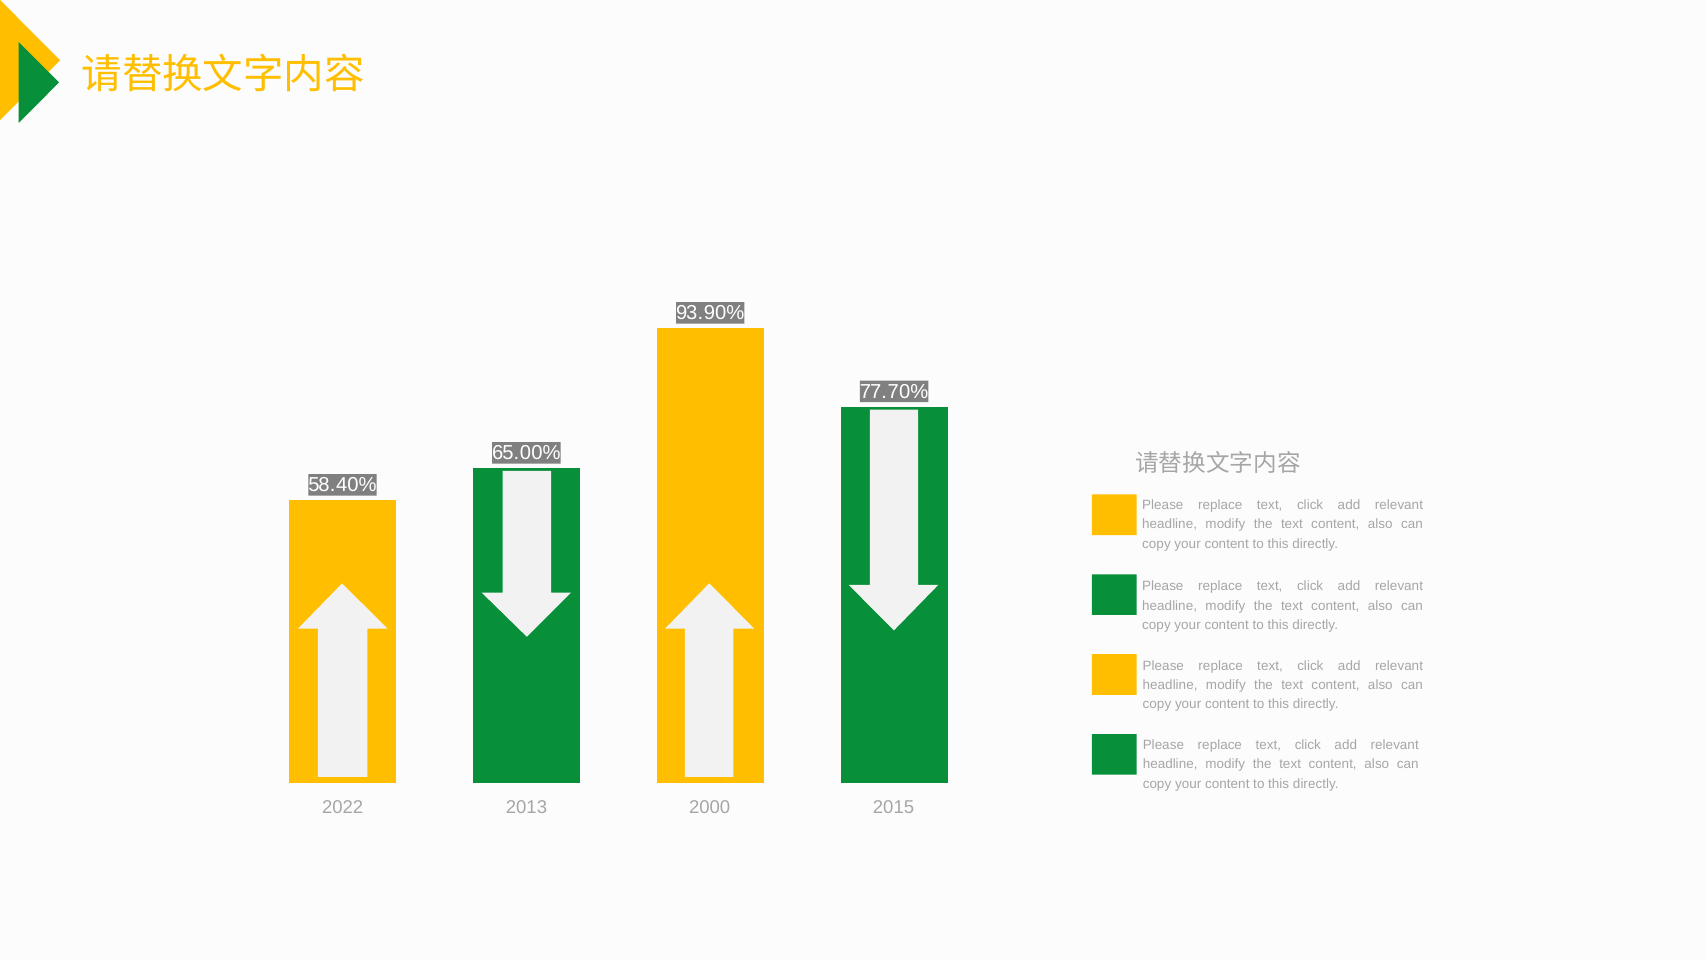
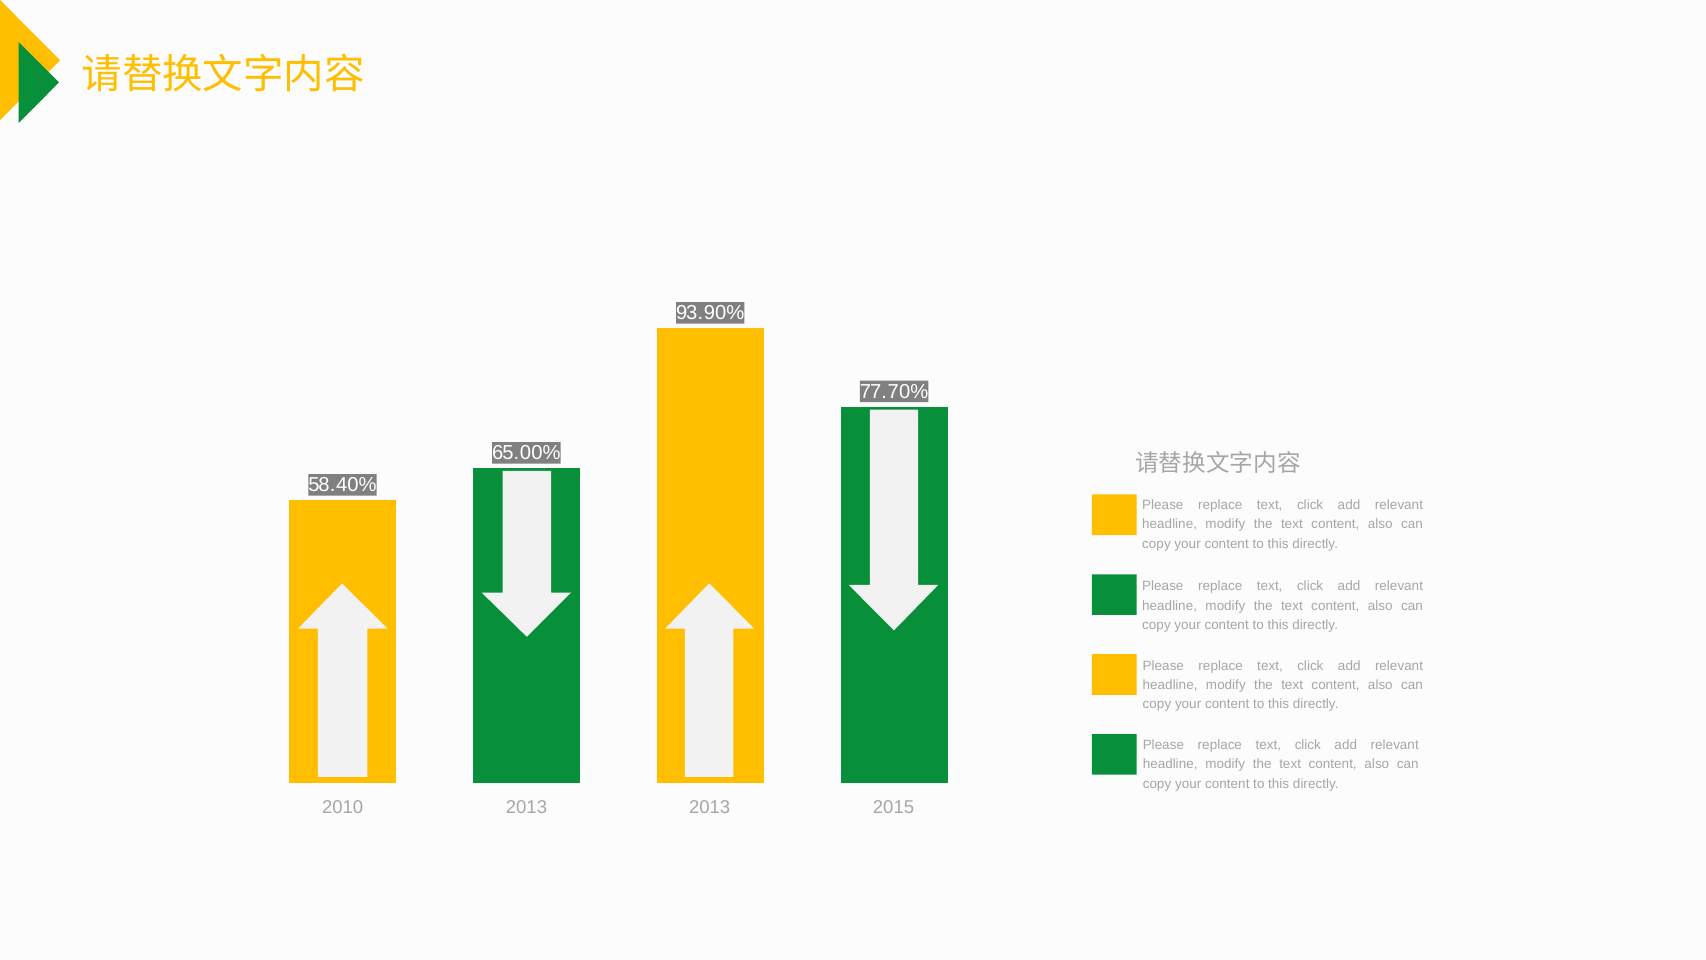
2022: 2022 -> 2010
2000 at (710, 807): 2000 -> 2013
